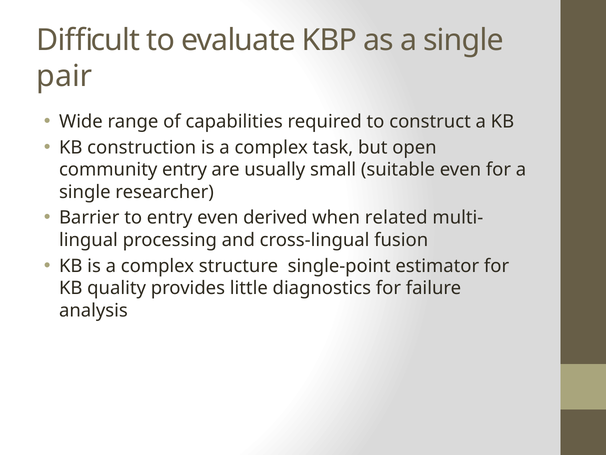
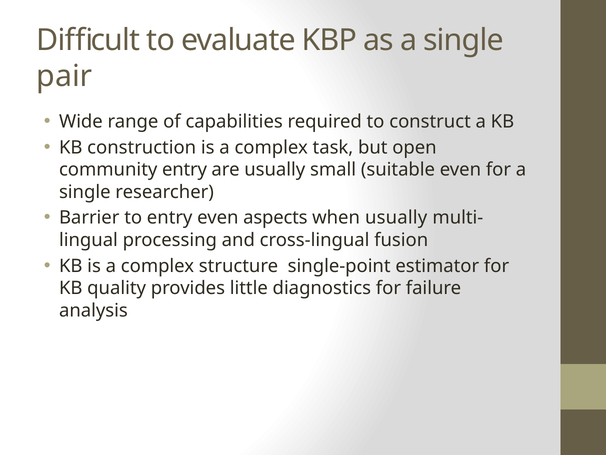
derived: derived -> aspects
when related: related -> usually
